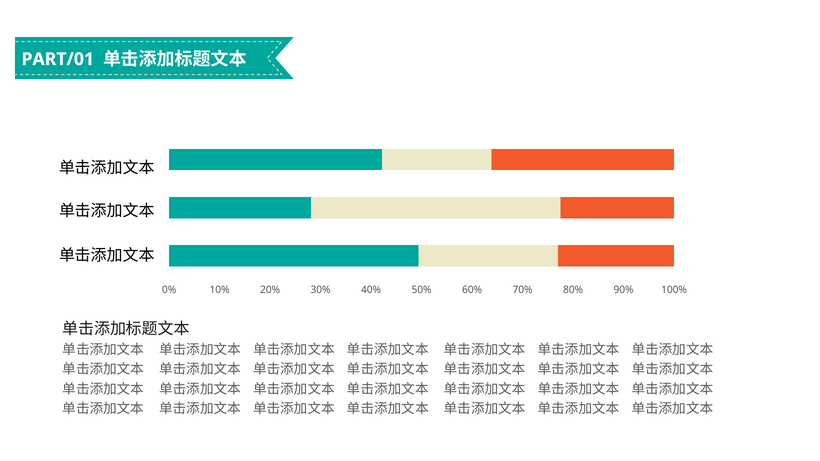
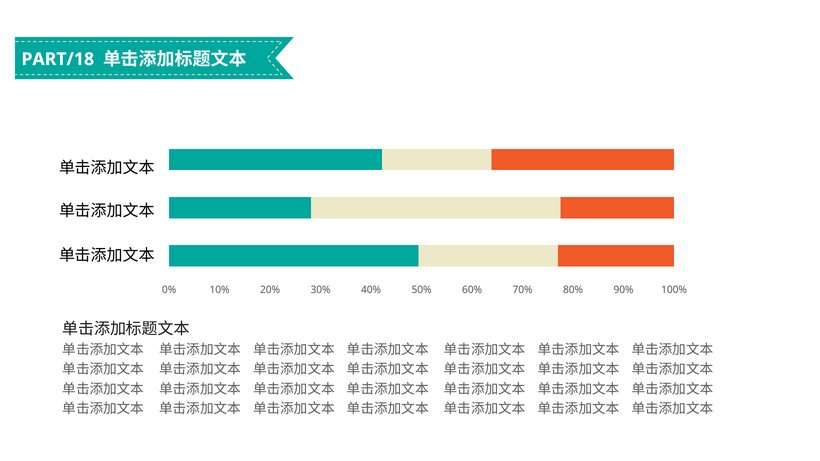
PART/01: PART/01 -> PART/18
